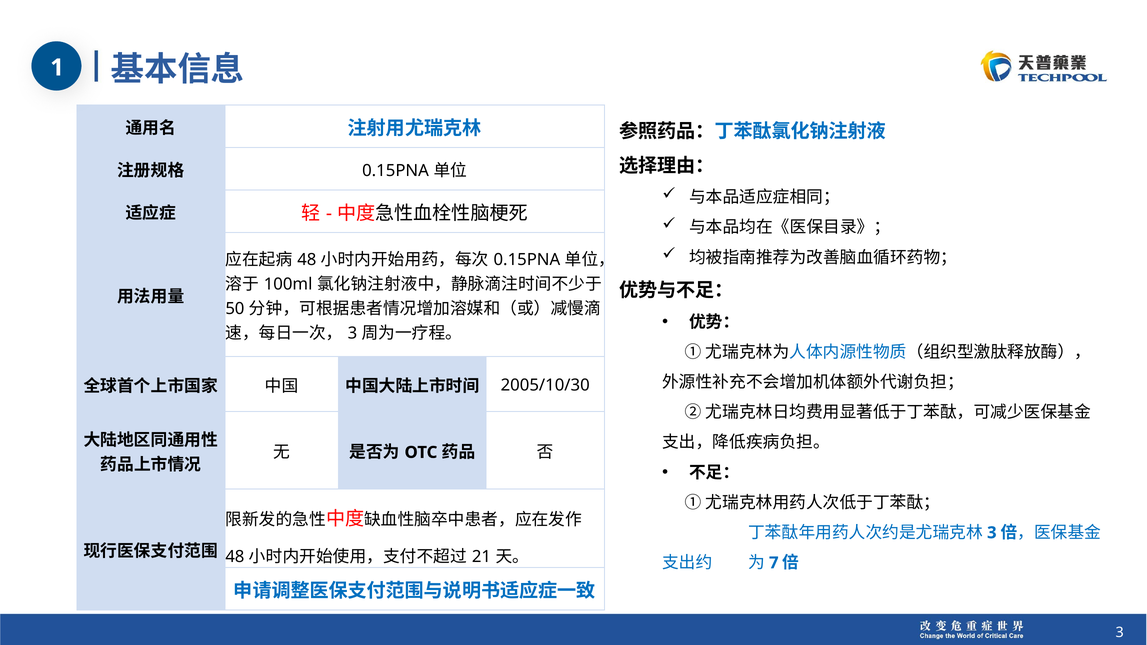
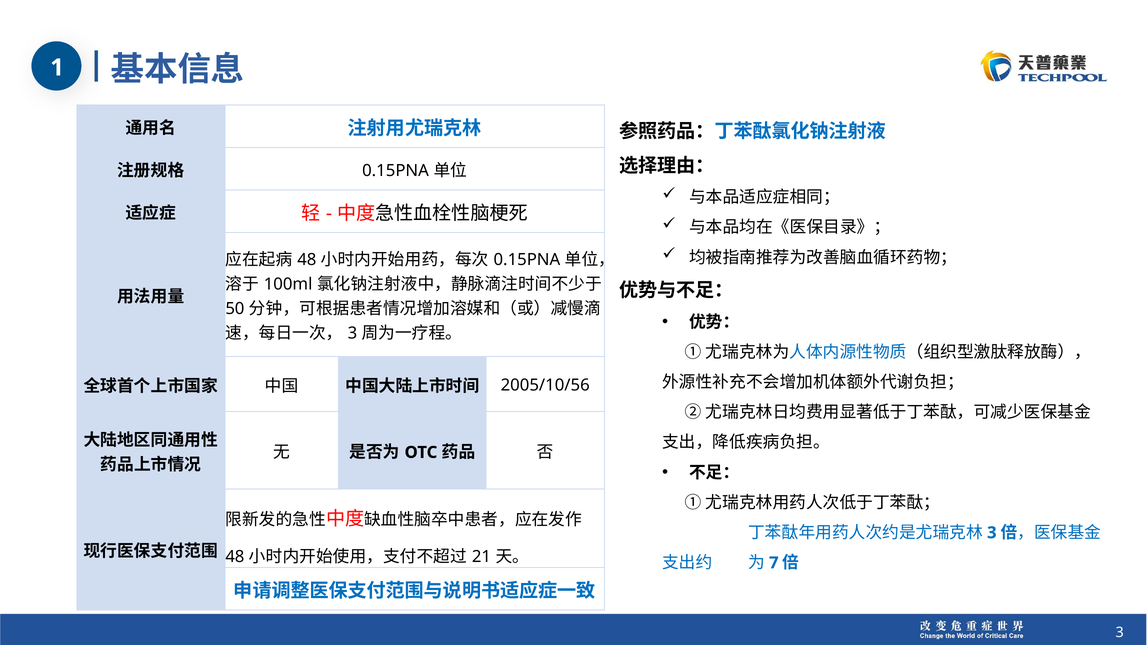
2005/10/30: 2005/10/30 -> 2005/10/56
